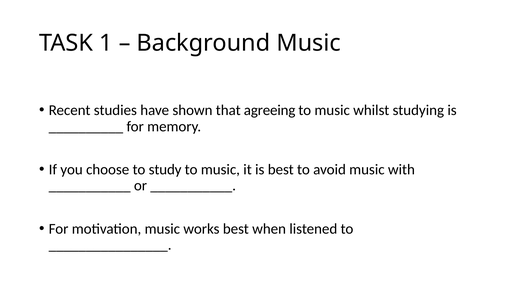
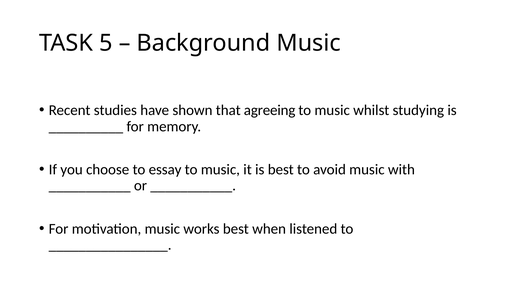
1: 1 -> 5
study: study -> essay
